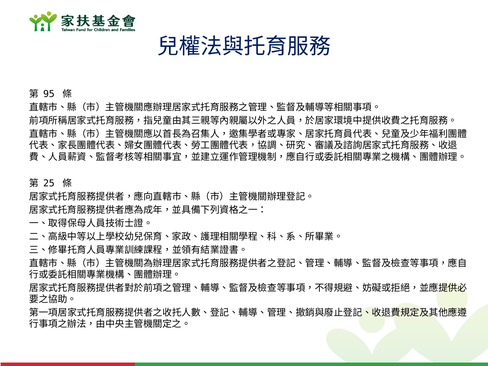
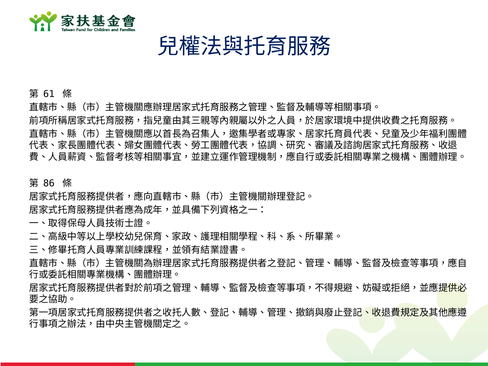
95: 95 -> 61
25: 25 -> 86
